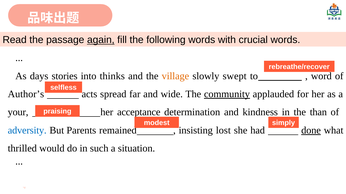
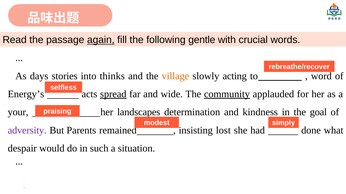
following words: words -> gentle
swept: swept -> acting
Author’s: Author’s -> Energy’s
spread underline: none -> present
acceptance: acceptance -> landscapes
than: than -> goal
adversity colour: blue -> purple
done underline: present -> none
thrilled: thrilled -> despair
